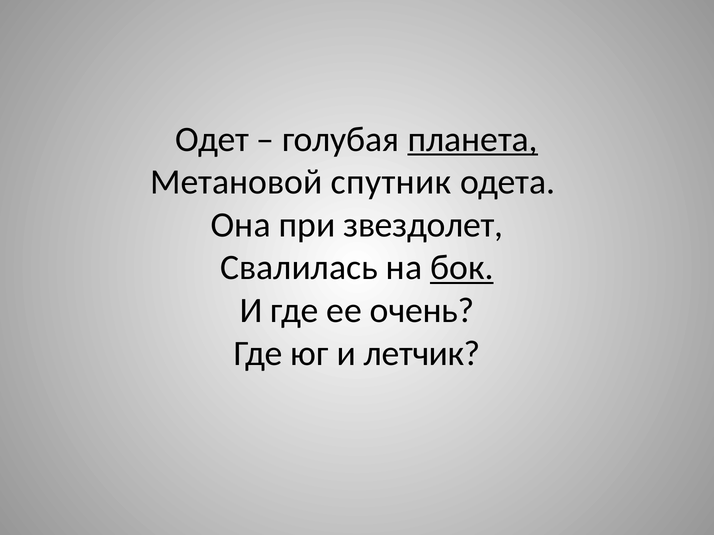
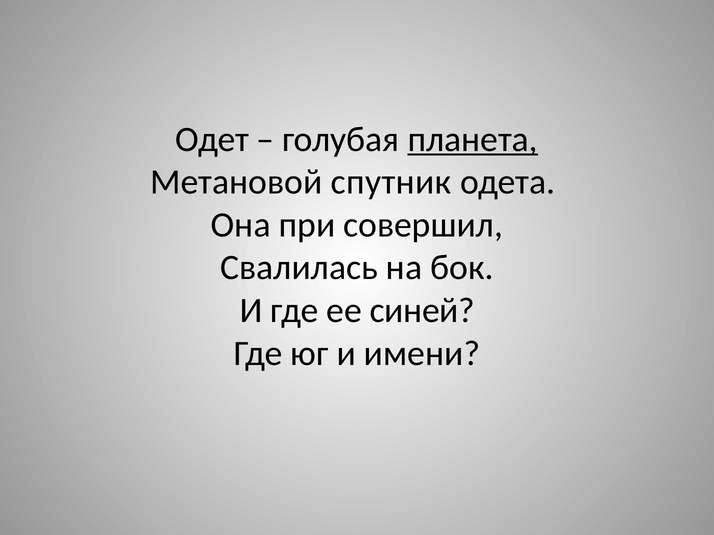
звездолет: звездолет -> совершил
бок underline: present -> none
очень: очень -> синей
летчик: летчик -> имени
